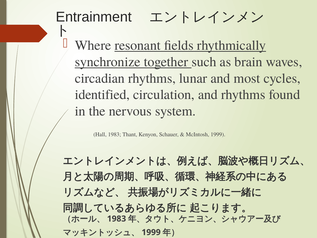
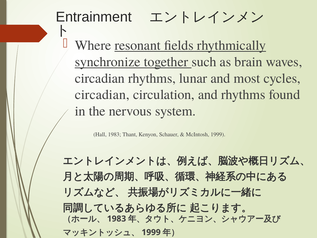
identified at (102, 95): identified -> circadian
